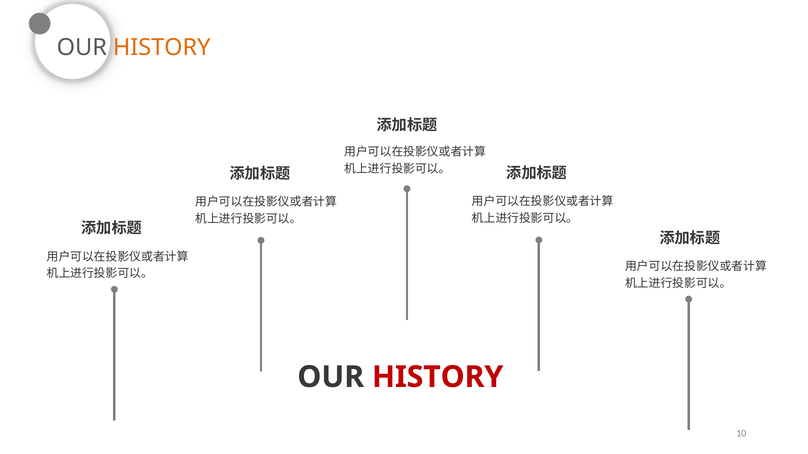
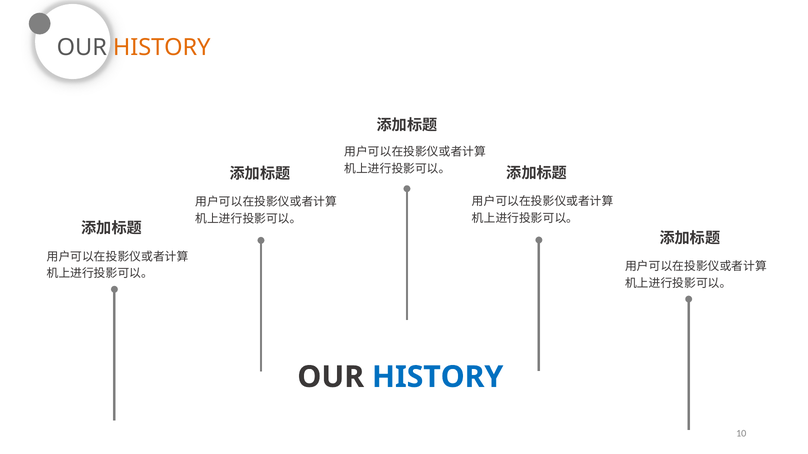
HISTORY at (438, 377) colour: red -> blue
